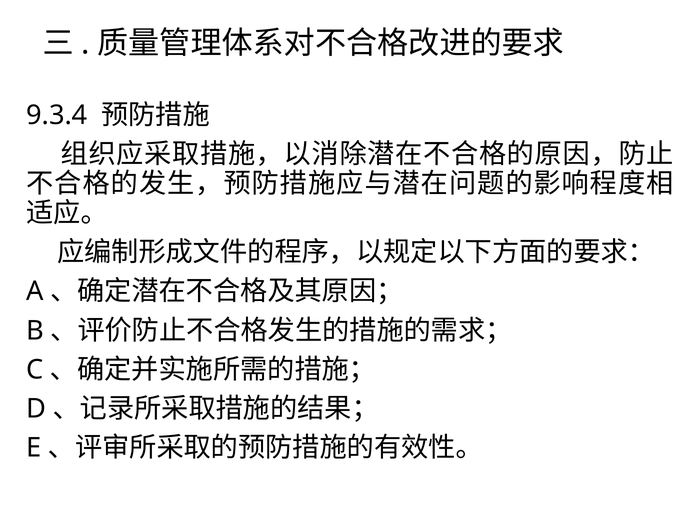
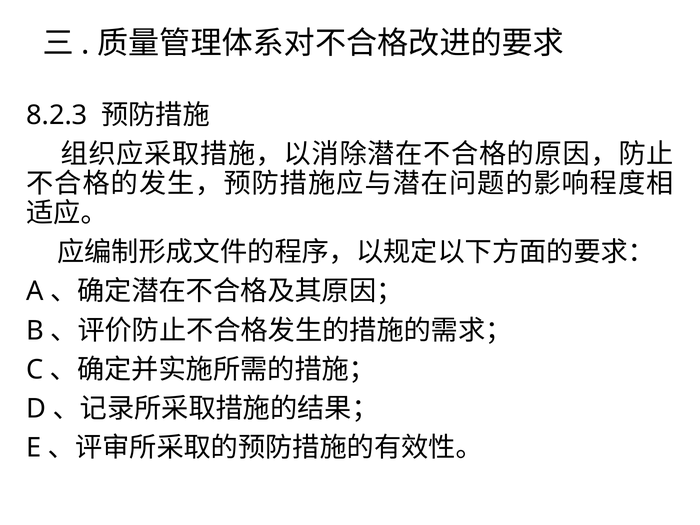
9.3.4: 9.3.4 -> 8.2.3
